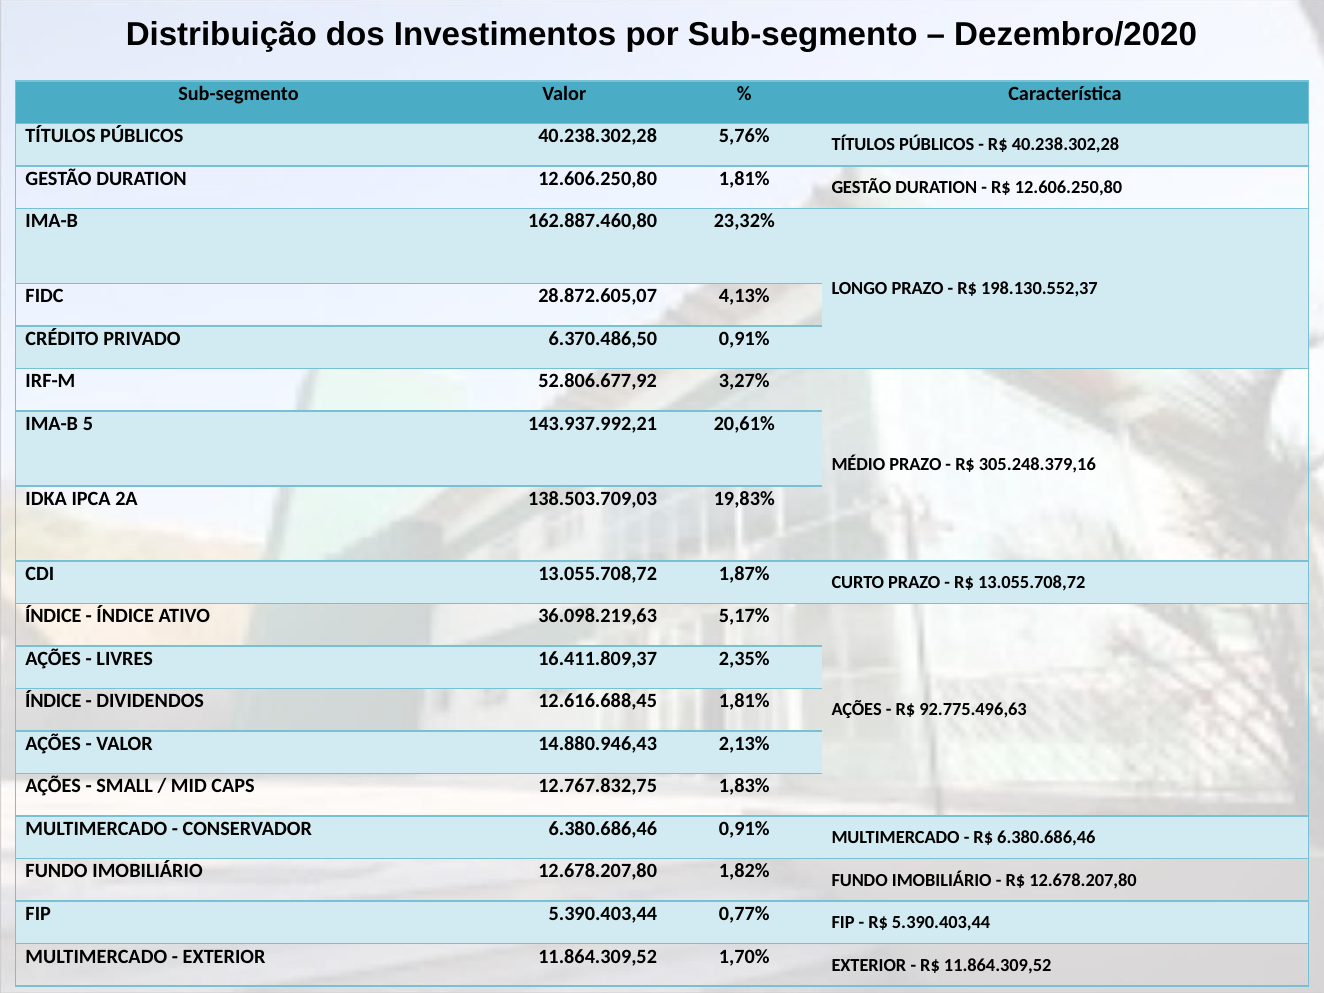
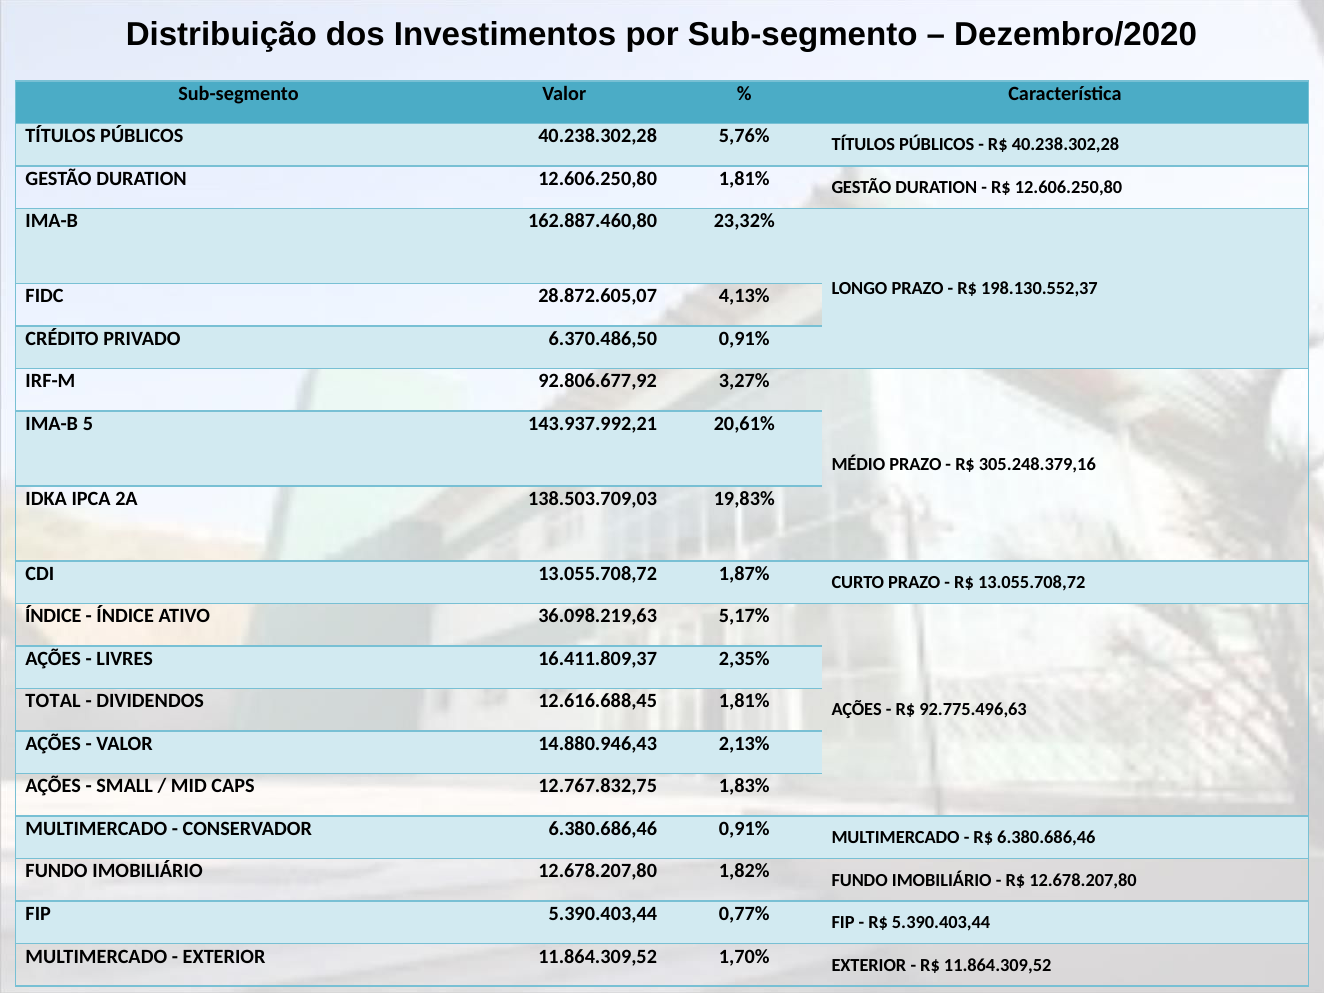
52.806.677,92: 52.806.677,92 -> 92.806.677,92
ÍNDICE at (53, 701): ÍNDICE -> TOTAL
